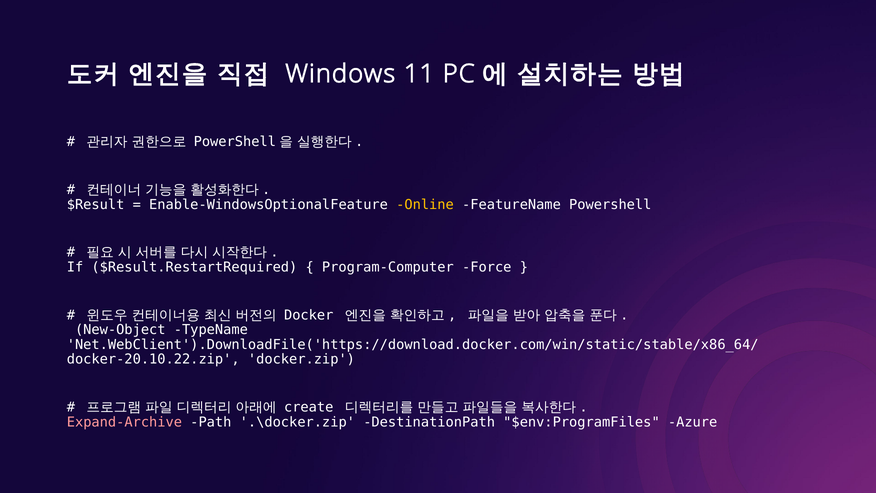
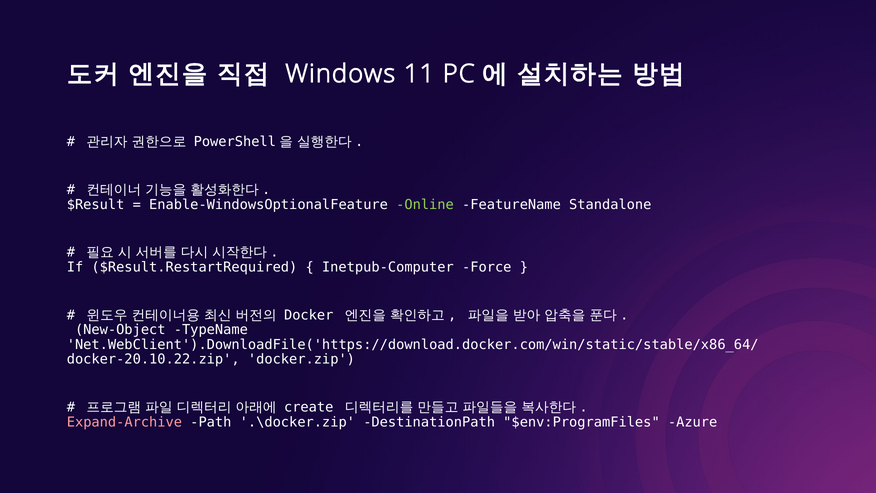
Online colour: yellow -> light green
Powershell: Powershell -> Standalone
Program-Computer: Program-Computer -> Inetpub-Computer
